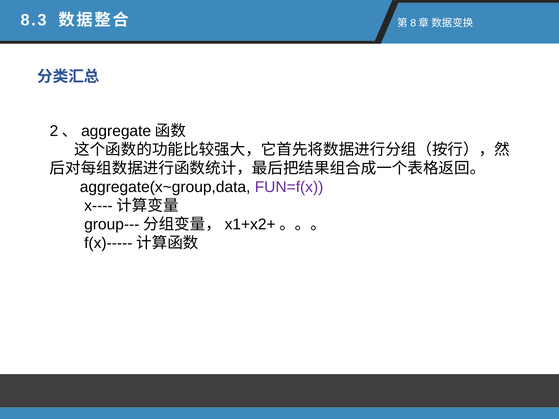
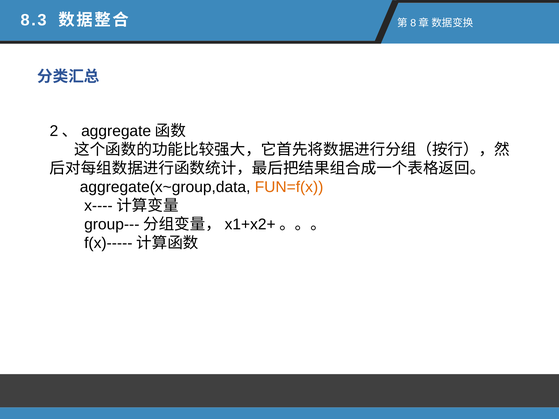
FUN=f(x colour: purple -> orange
